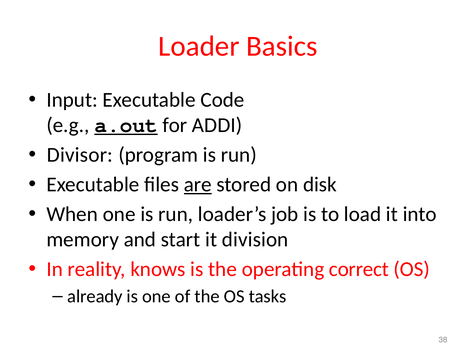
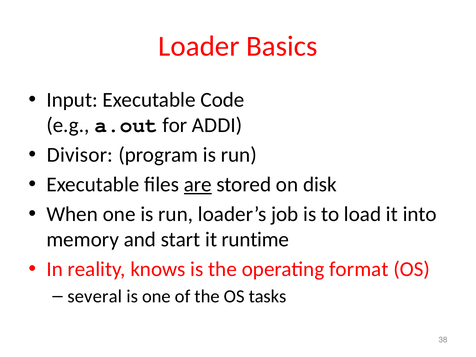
a.out underline: present -> none
division: division -> runtime
correct: correct -> format
already: already -> several
